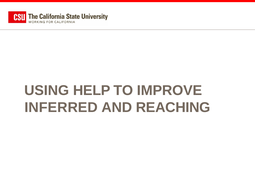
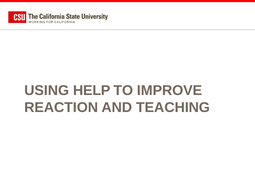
INFERRED: INFERRED -> REACTION
REACHING: REACHING -> TEACHING
